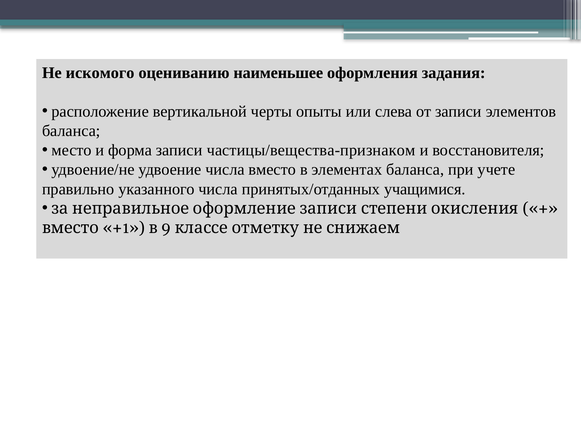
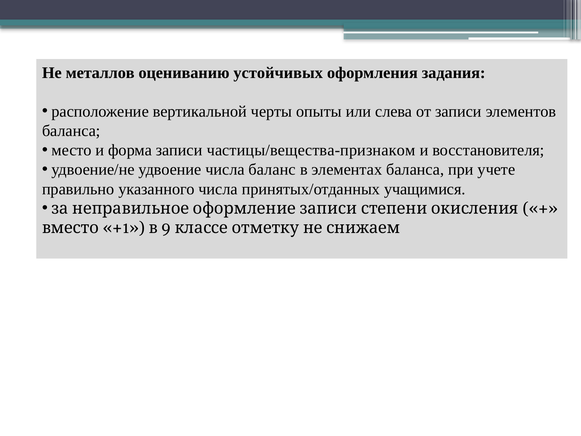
искомого: искомого -> металлов
наименьшее: наименьшее -> устойчивых
числа вместо: вместо -> баланс
